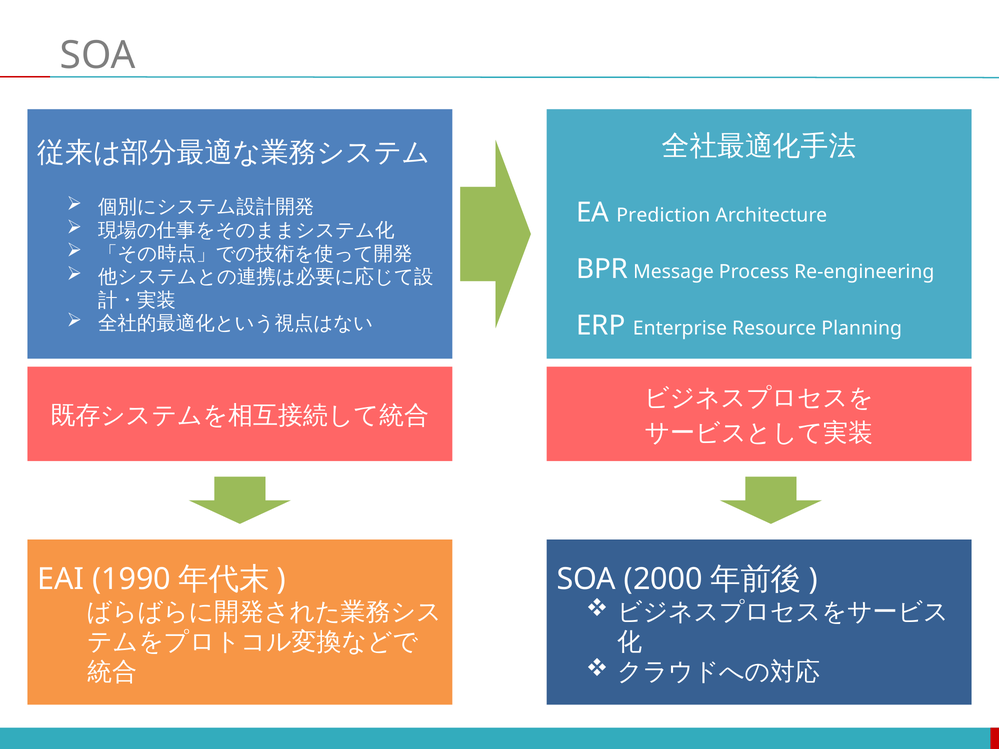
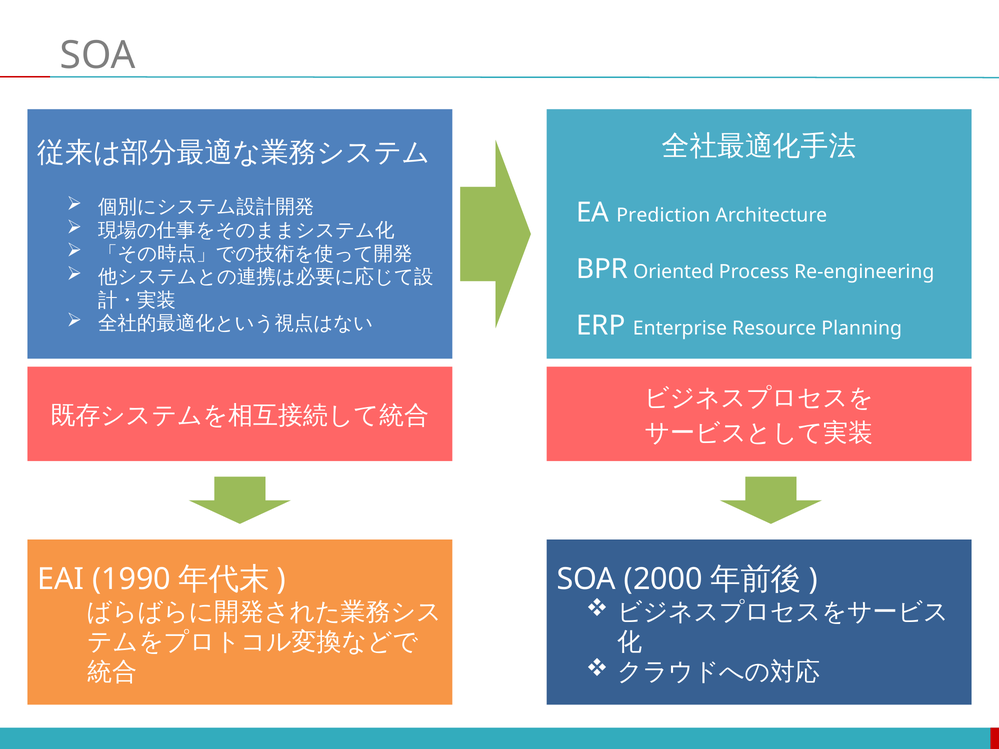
Message: Message -> Oriented
